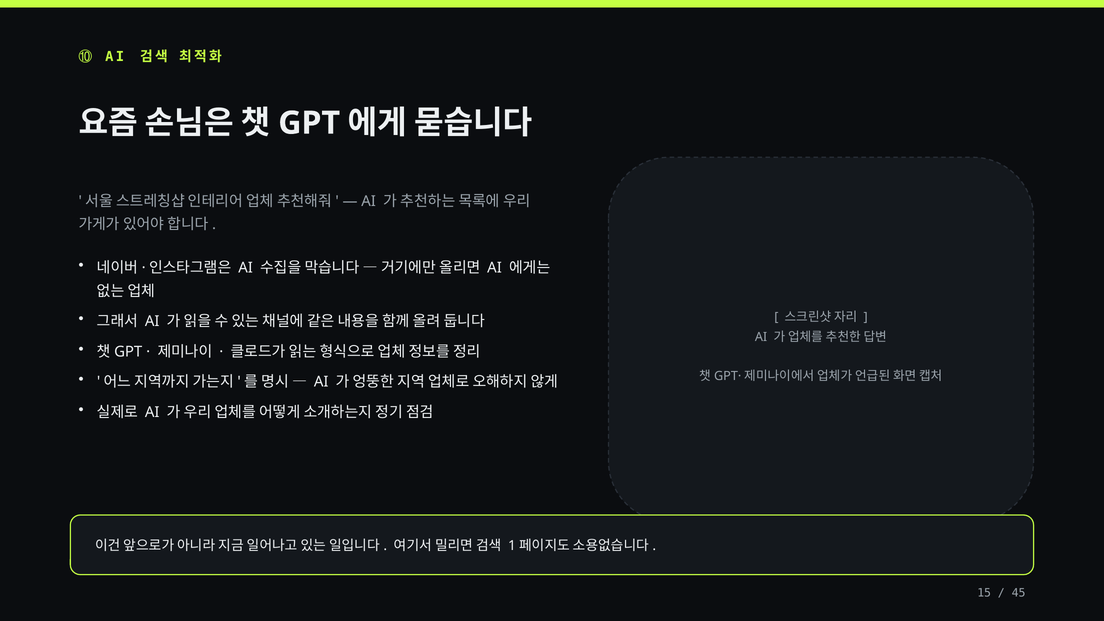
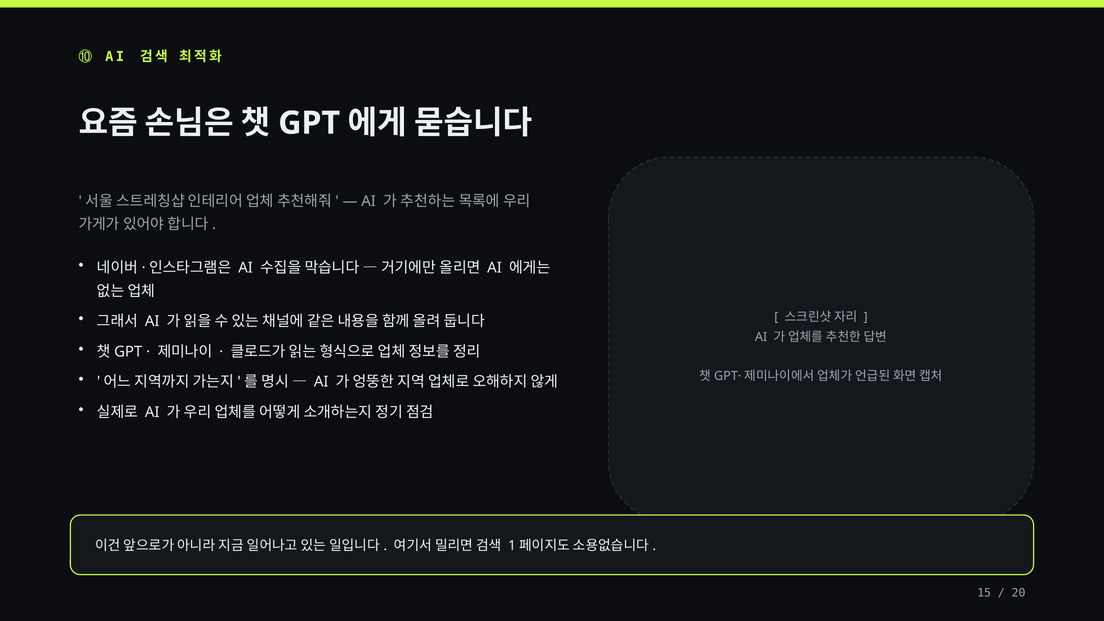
45: 45 -> 20
